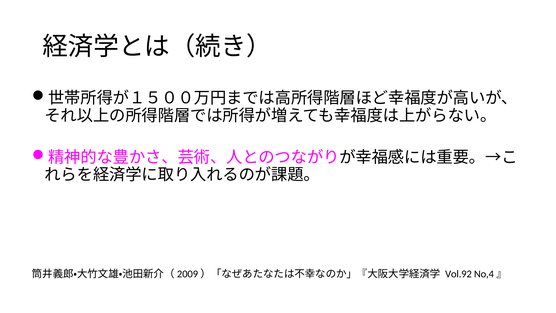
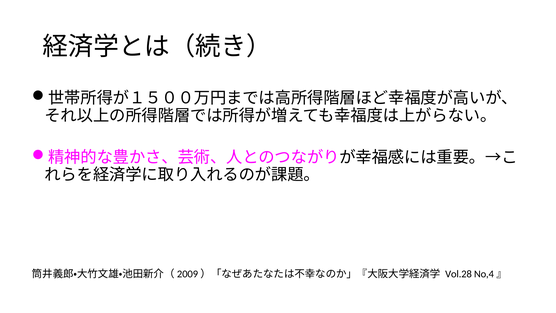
Vol.92: Vol.92 -> Vol.28
